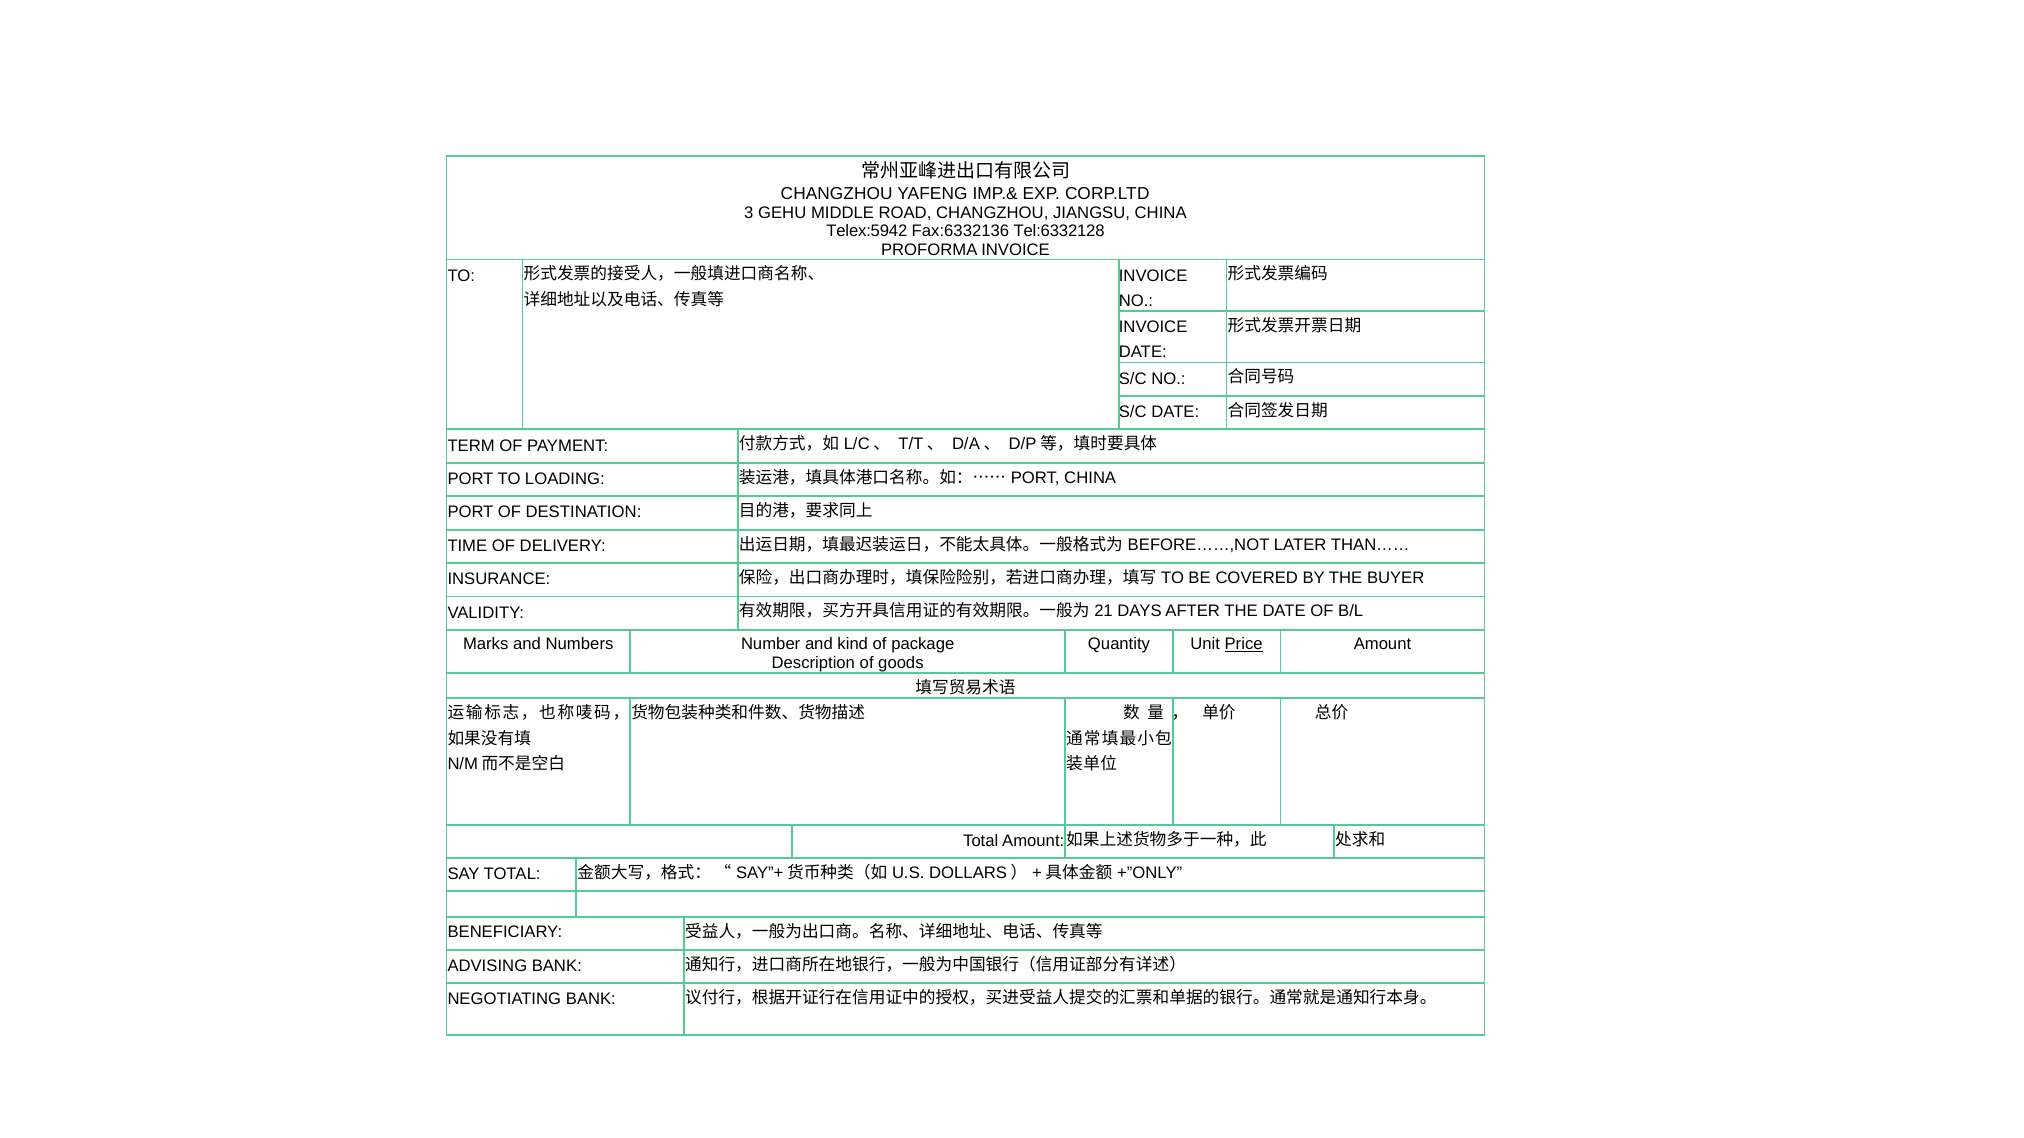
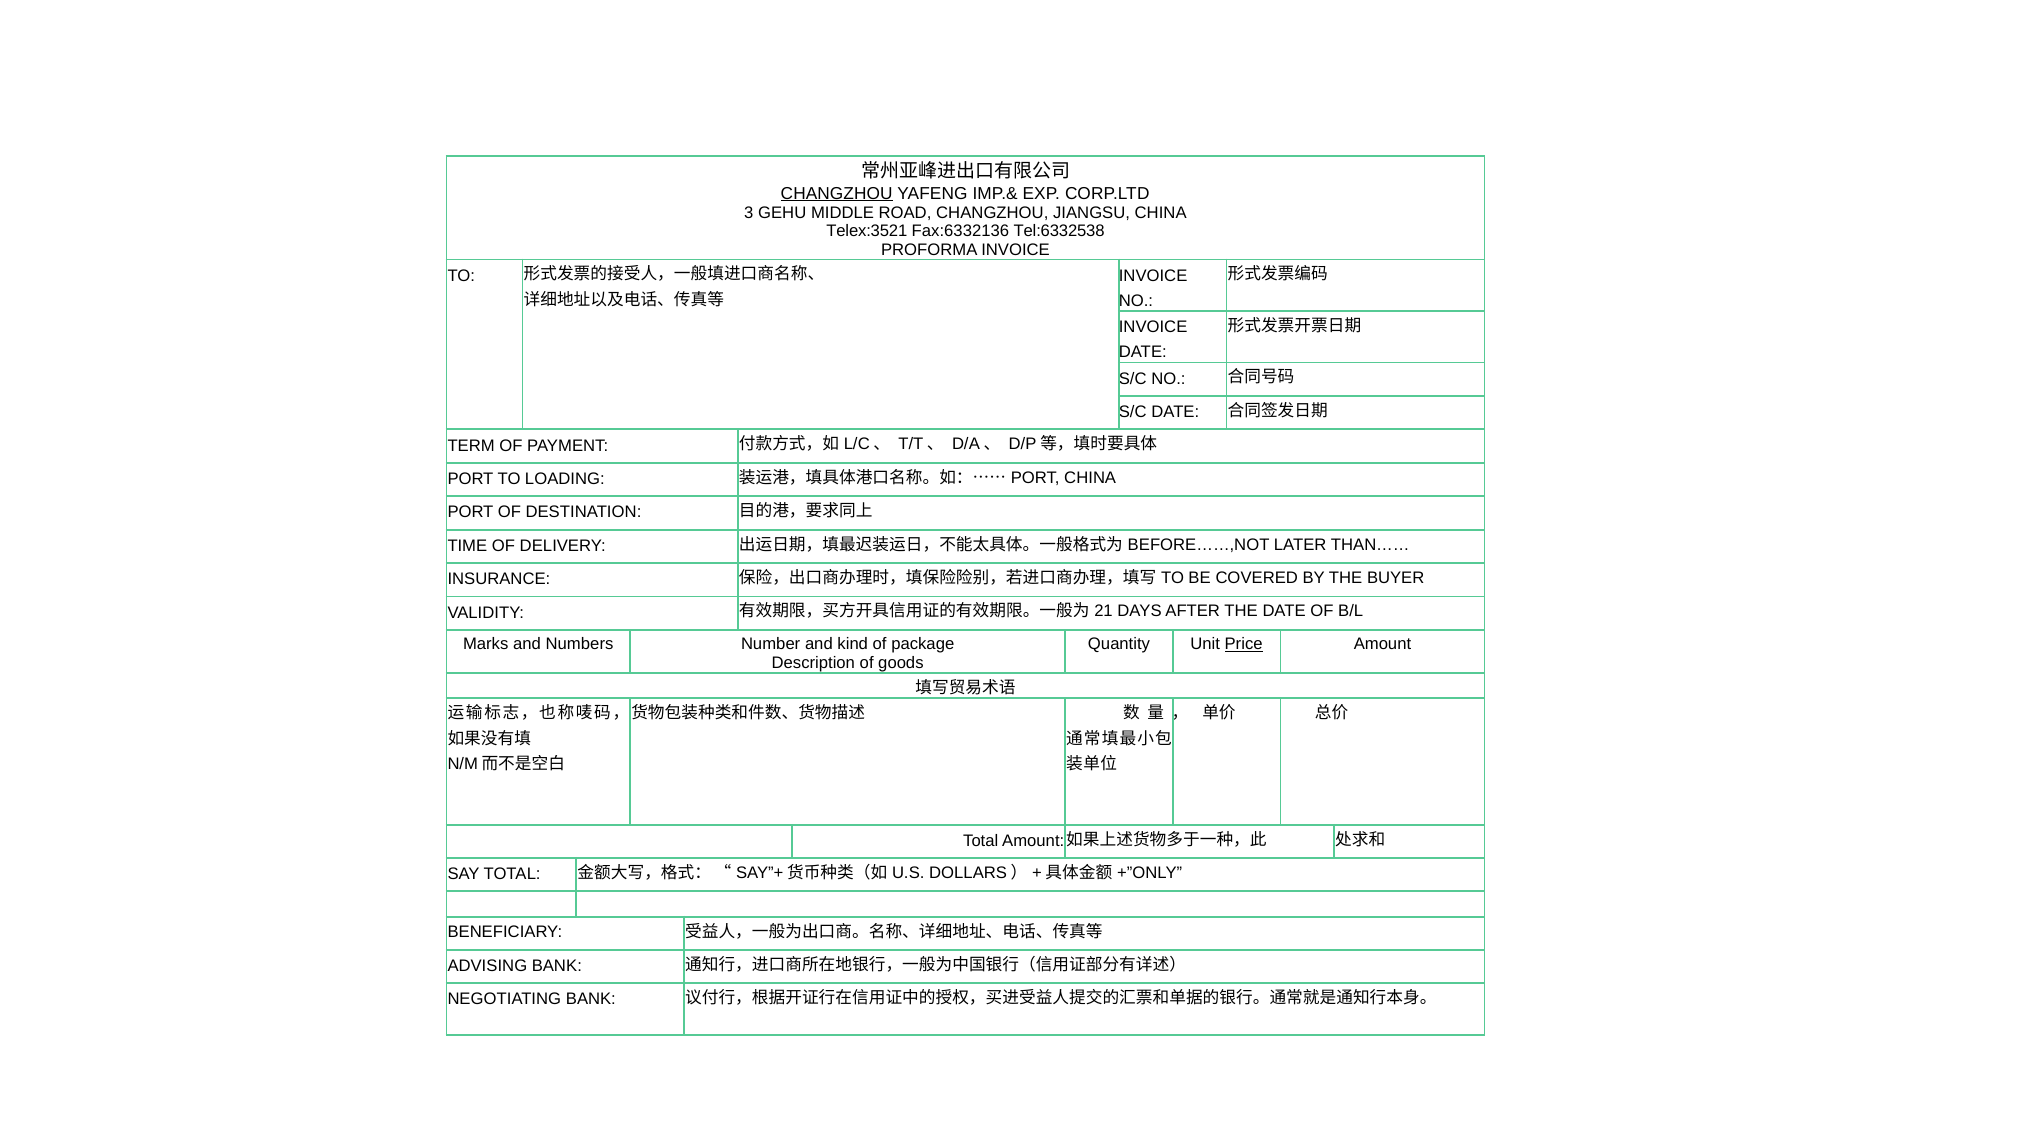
CHANGZHOU at (837, 194) underline: none -> present
Telex:5942: Telex:5942 -> Telex:3521
Tel:6332128: Tel:6332128 -> Tel:6332538
